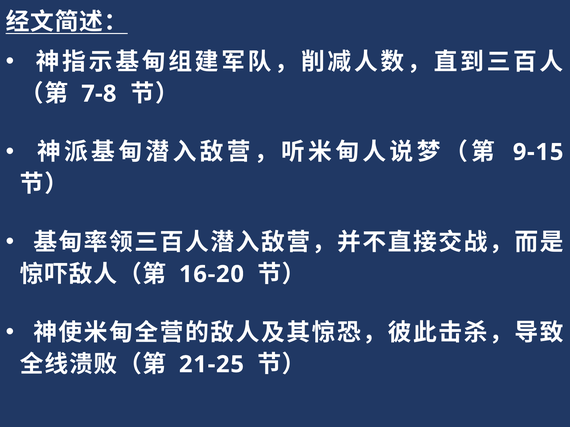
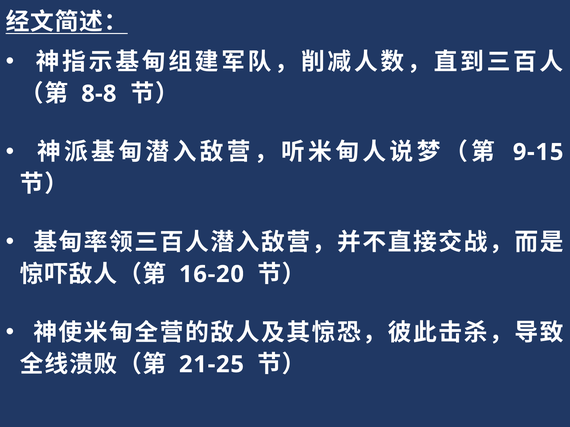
7-8: 7-8 -> 8-8
